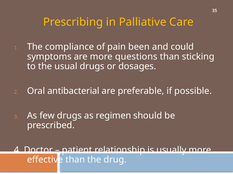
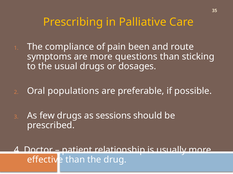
could: could -> route
antibacterial: antibacterial -> populations
regimen: regimen -> sessions
